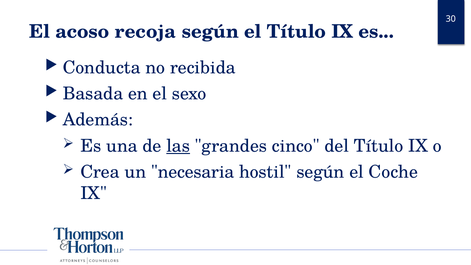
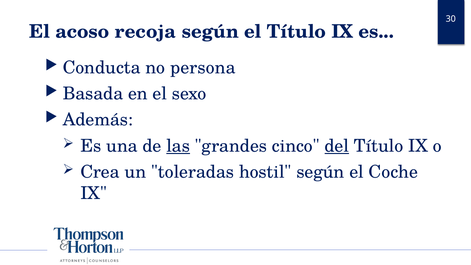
recibida: recibida -> persona
del underline: none -> present
necesaria: necesaria -> toleradas
